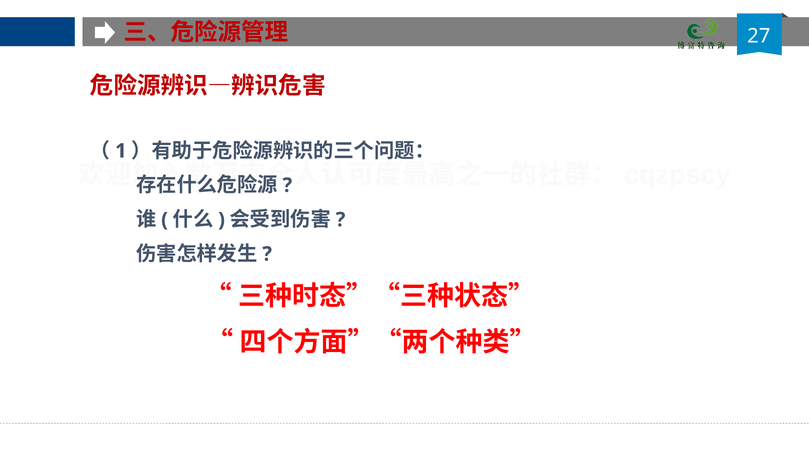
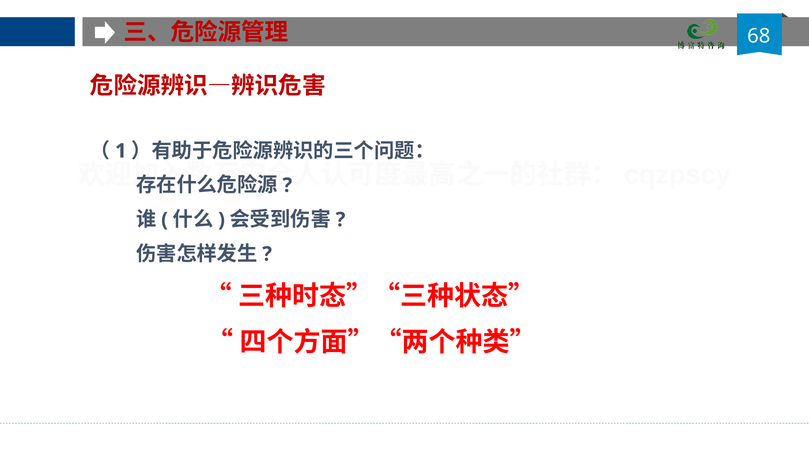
27: 27 -> 68
